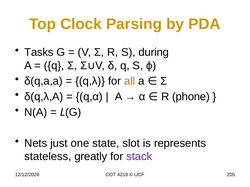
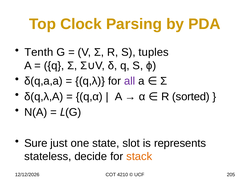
Tasks: Tasks -> Tenth
during: during -> tuples
all colour: orange -> purple
phone: phone -> sorted
Nets: Nets -> Sure
greatly: greatly -> decide
stack colour: purple -> orange
